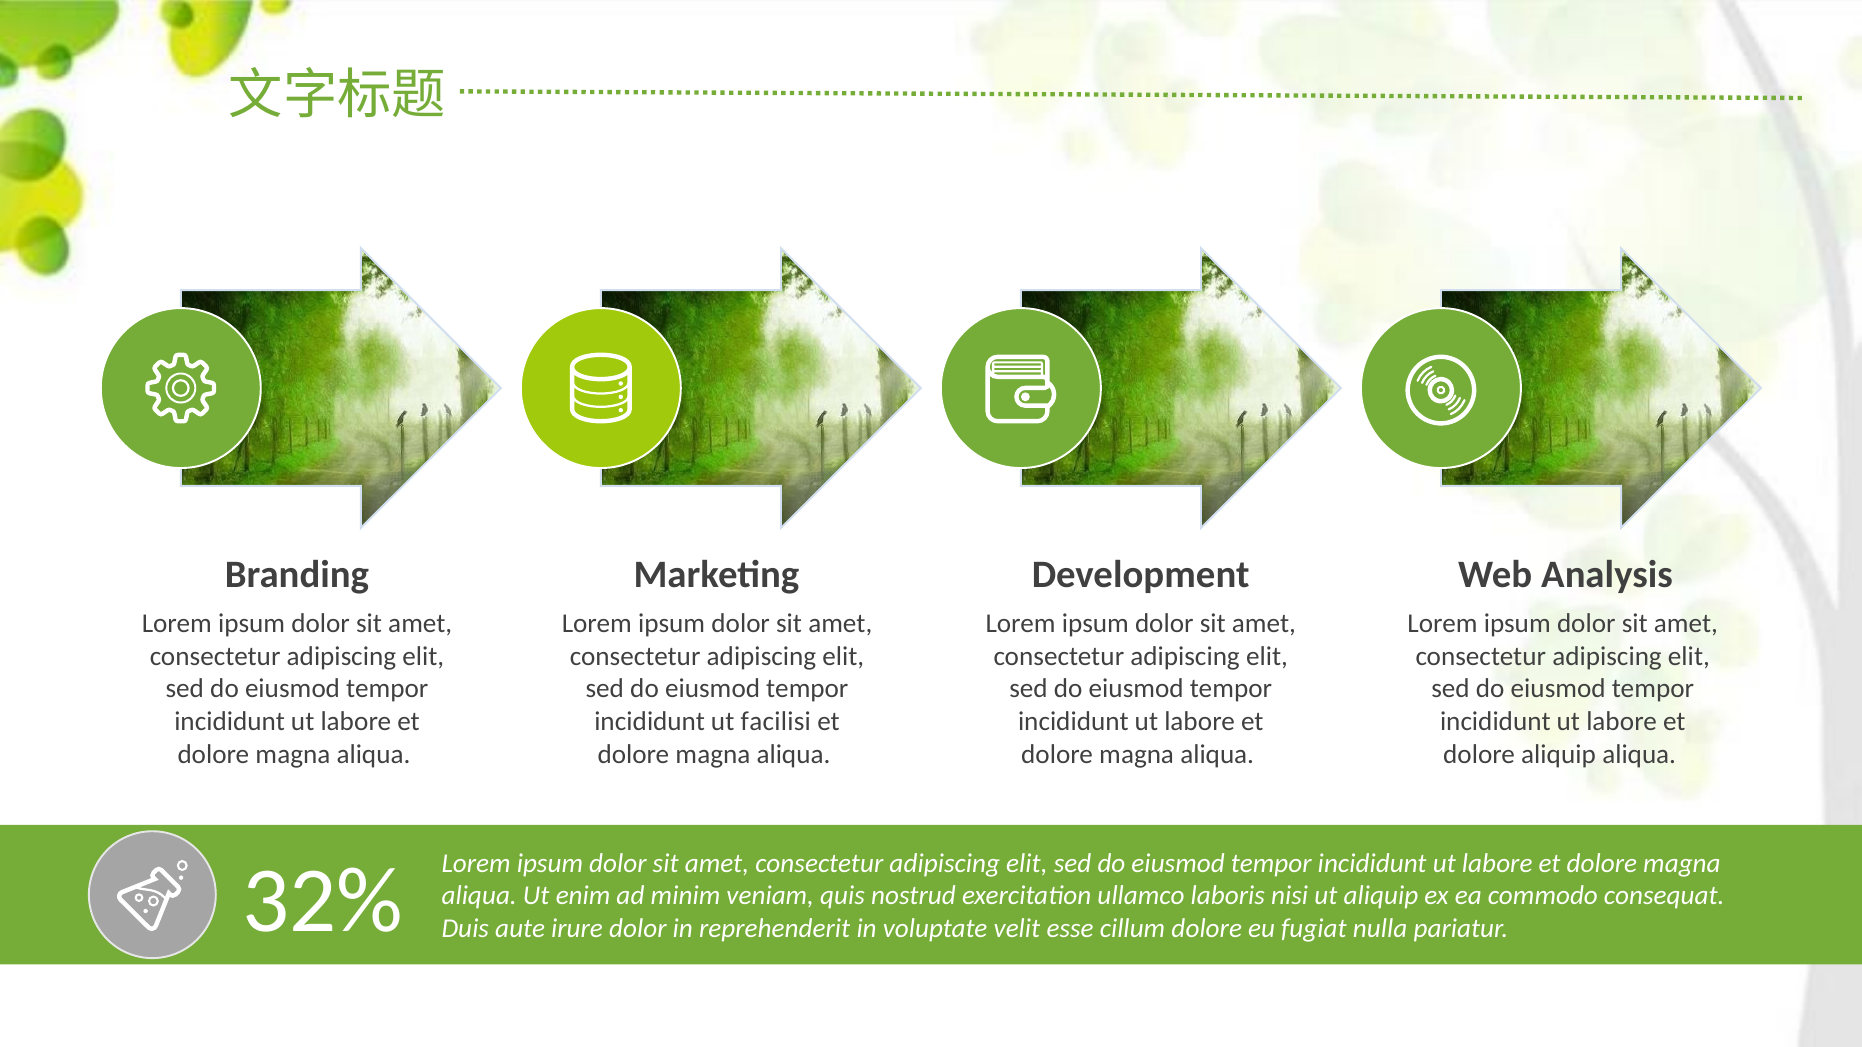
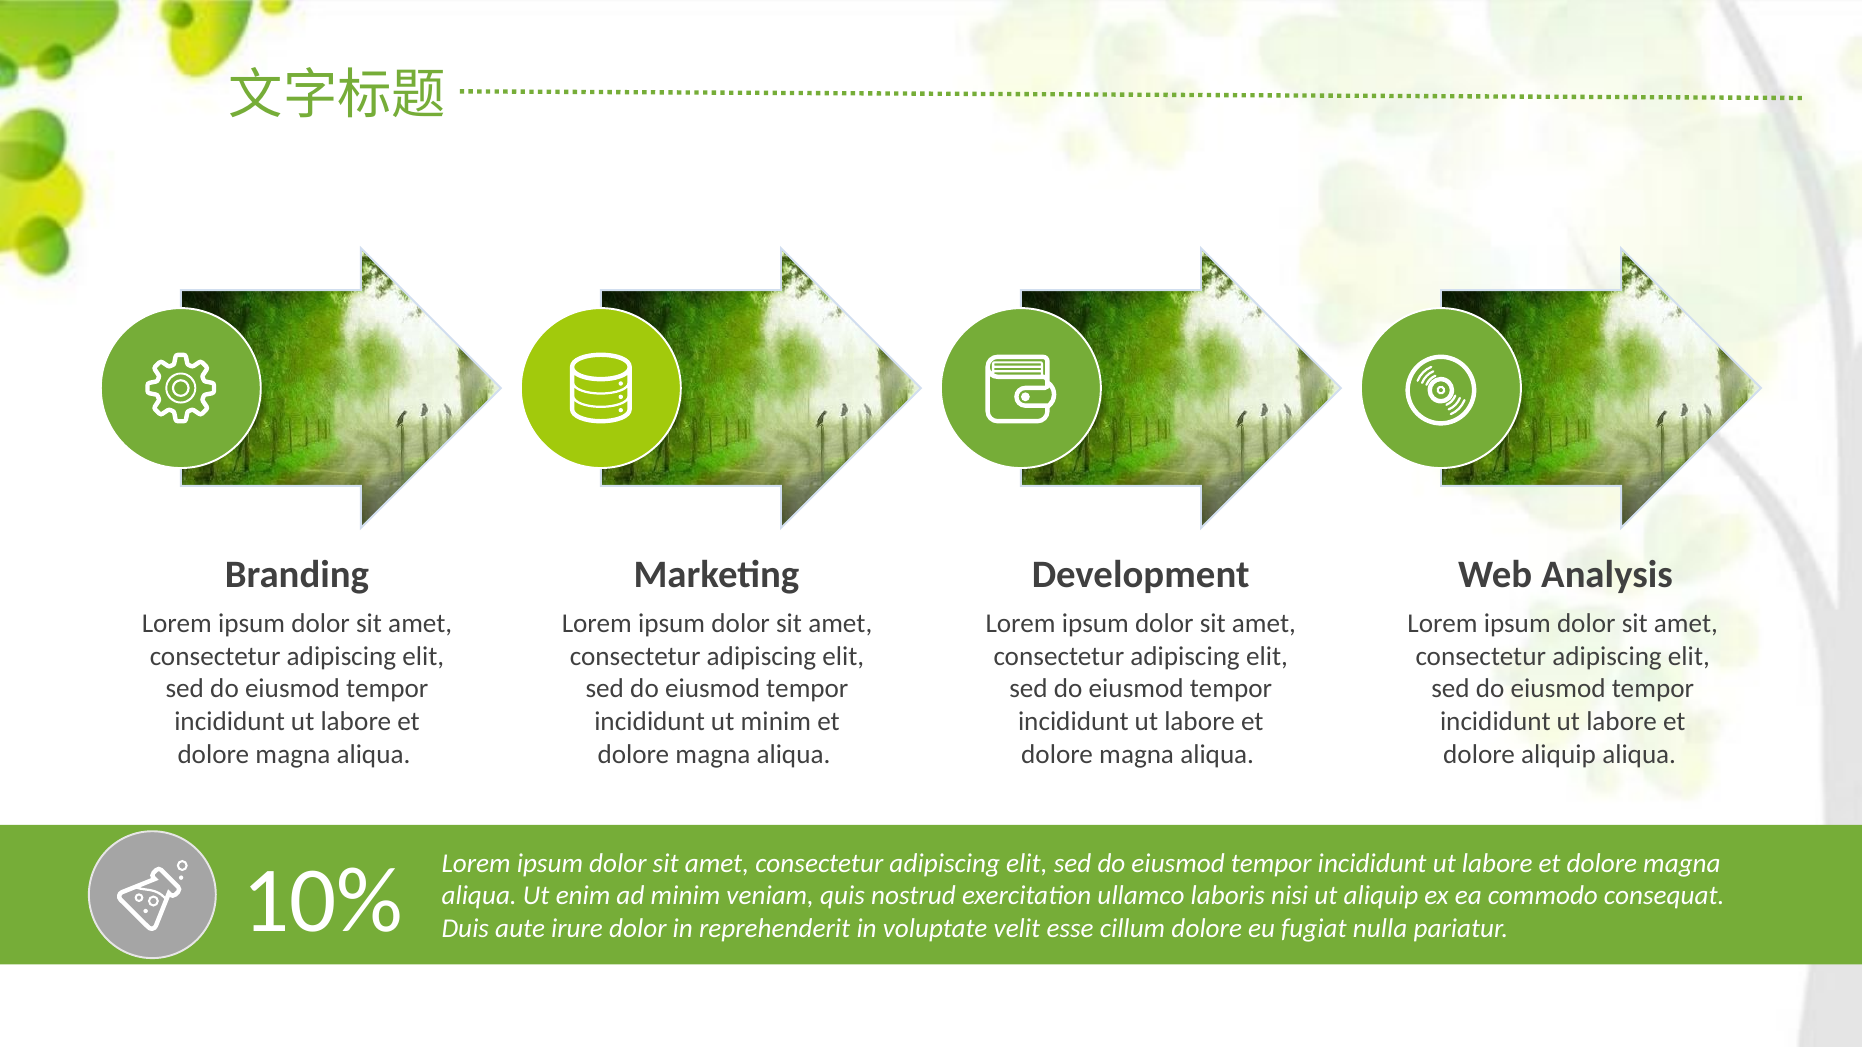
ut facilisi: facilisi -> minim
32%: 32% -> 10%
